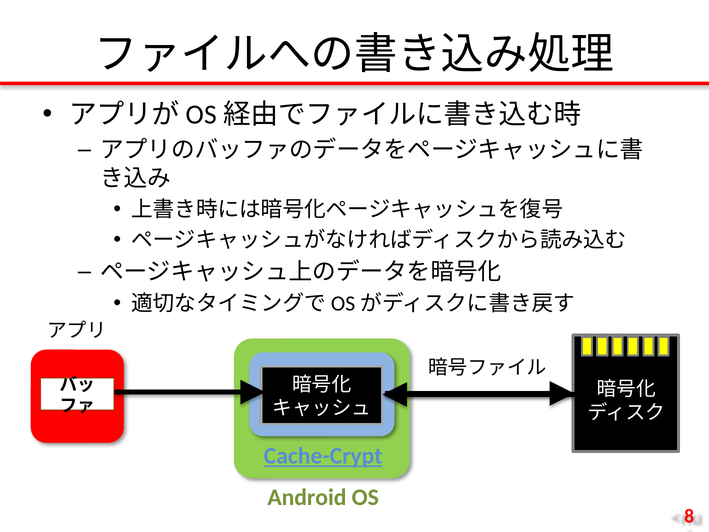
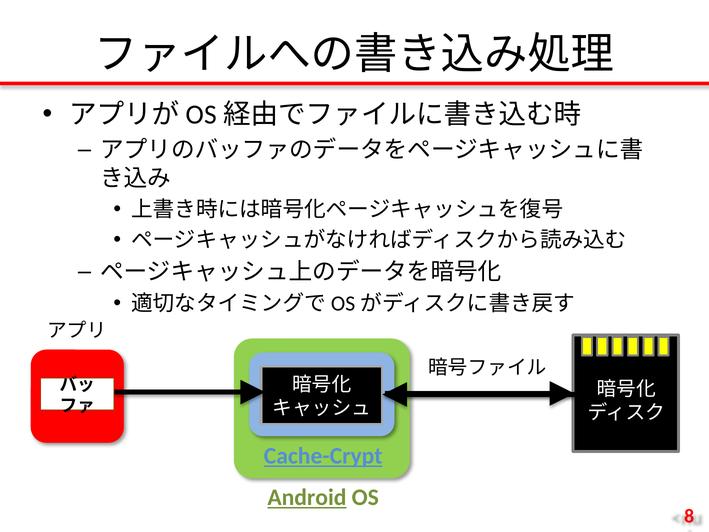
Android underline: none -> present
